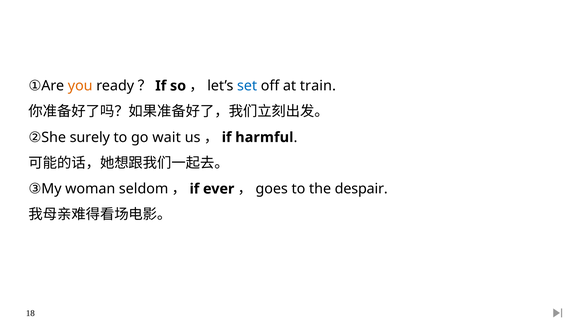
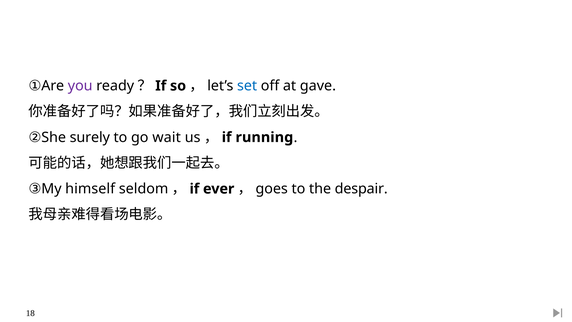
you colour: orange -> purple
train: train -> gave
harmful: harmful -> running
woman: woman -> himself
